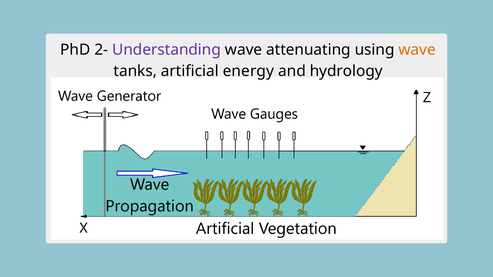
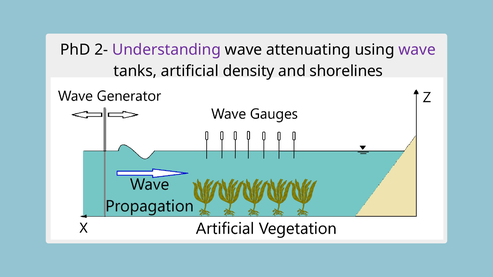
wave at (417, 50) colour: orange -> purple
energy: energy -> density
hydrology: hydrology -> shorelines
